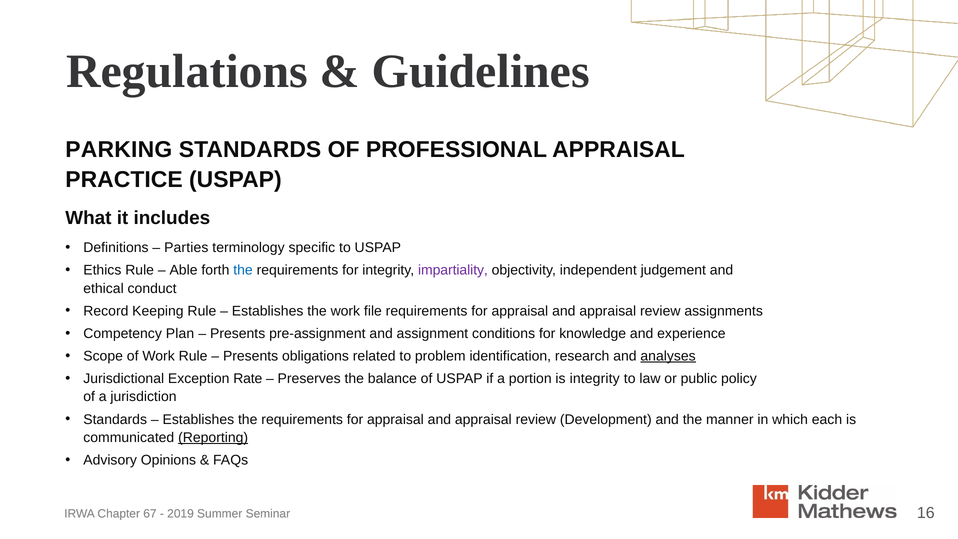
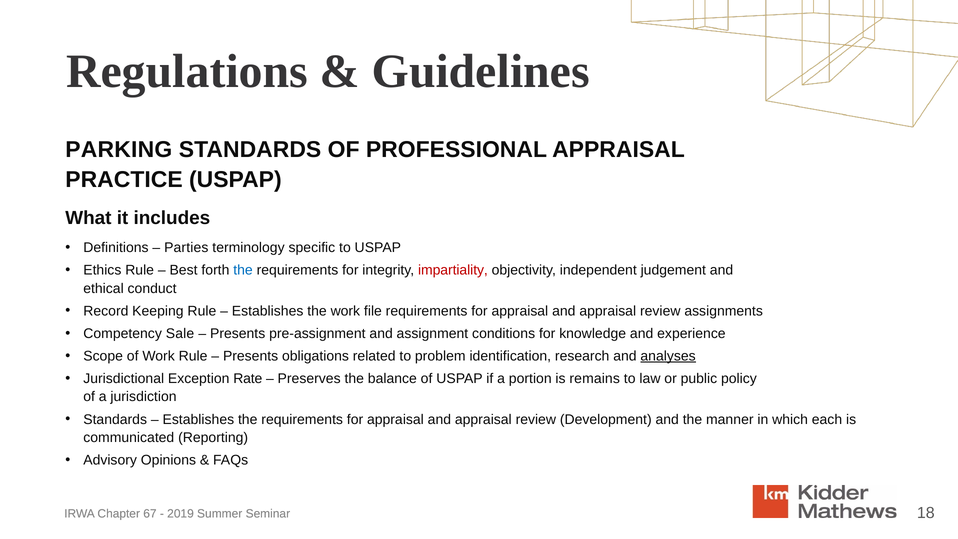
Able: Able -> Best
impartiality colour: purple -> red
Plan: Plan -> Sale
is integrity: integrity -> remains
Reporting underline: present -> none
16: 16 -> 18
